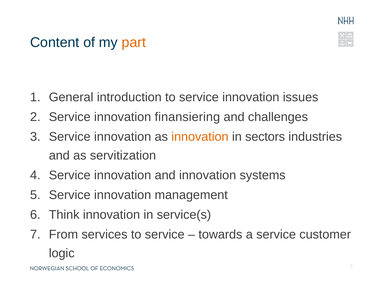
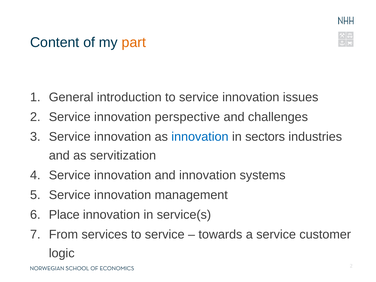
finansiering: finansiering -> perspective
innovation at (200, 137) colour: orange -> blue
Think: Think -> Place
